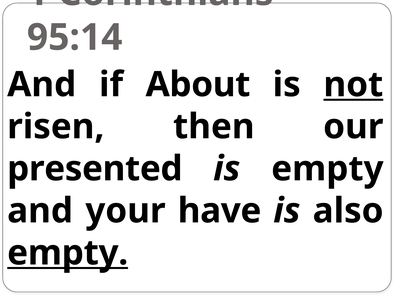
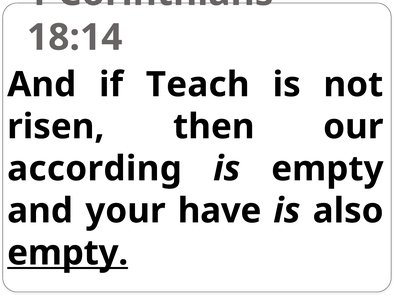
95:14: 95:14 -> 18:14
About: About -> Teach
not underline: present -> none
presented: presented -> according
